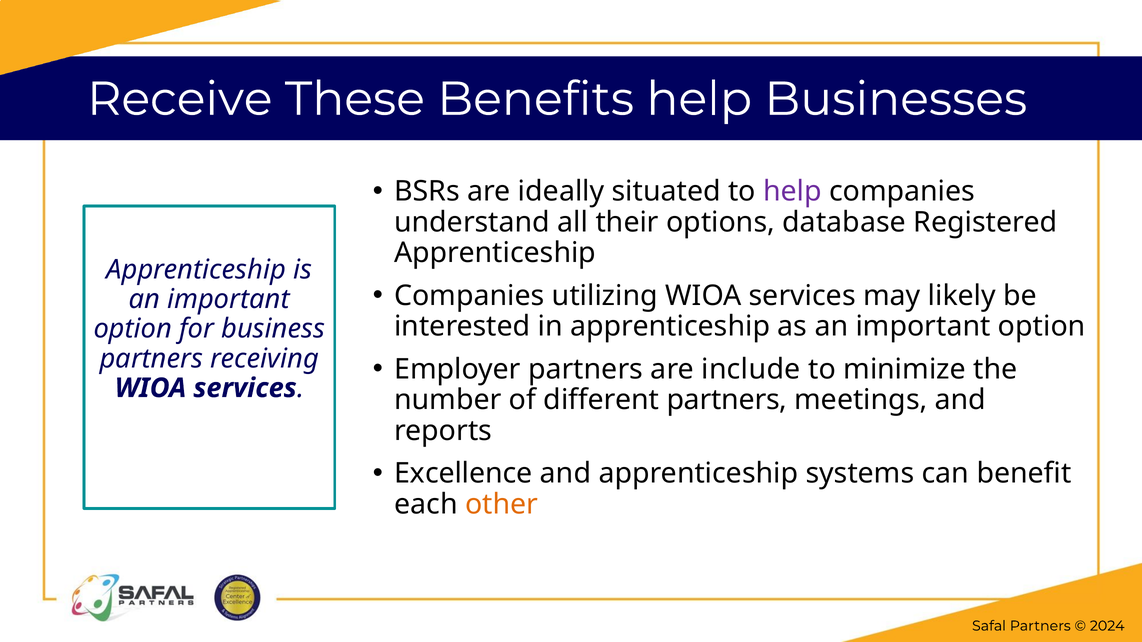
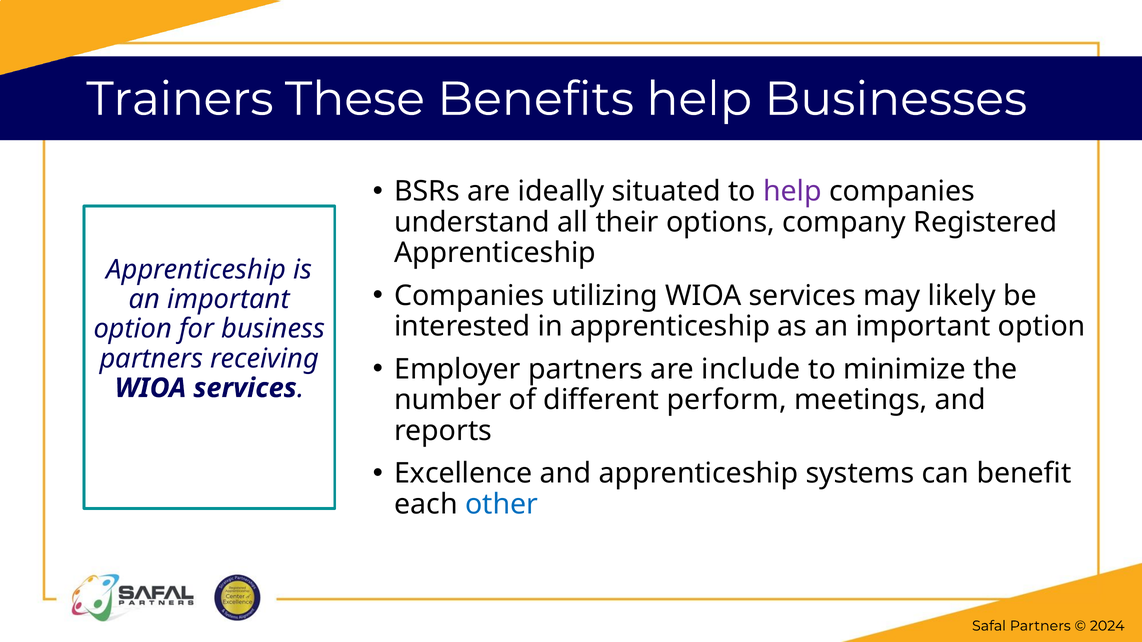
Receive: Receive -> Trainers
database: database -> company
different partners: partners -> perform
other colour: orange -> blue
